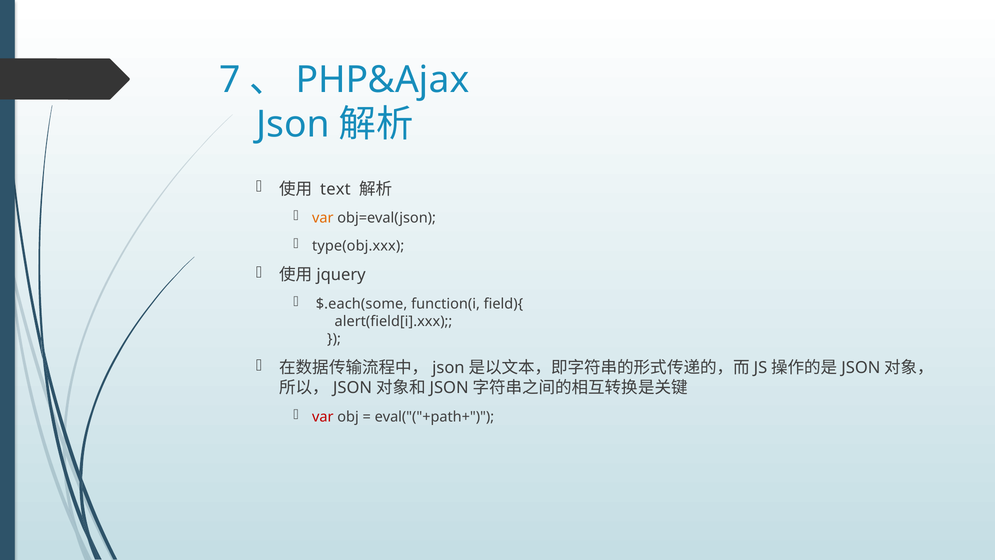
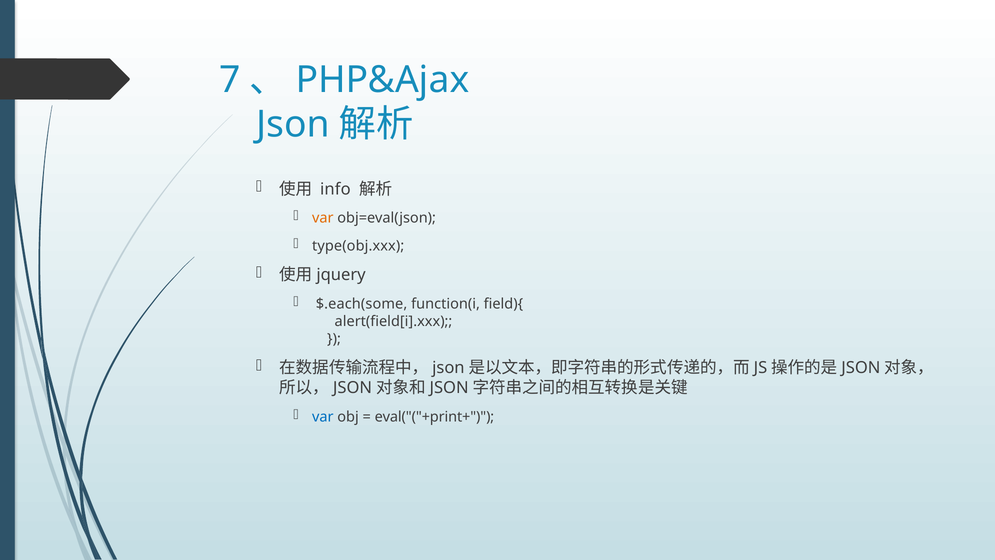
text: text -> info
var at (323, 417) colour: red -> blue
eval("("+path+: eval("("+path+ -> eval("("+print+
